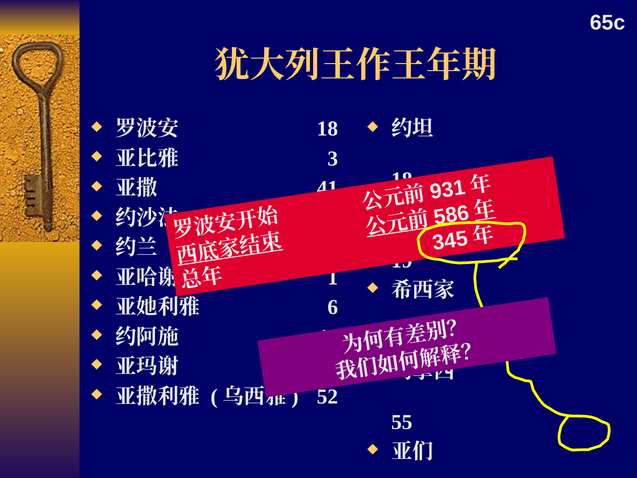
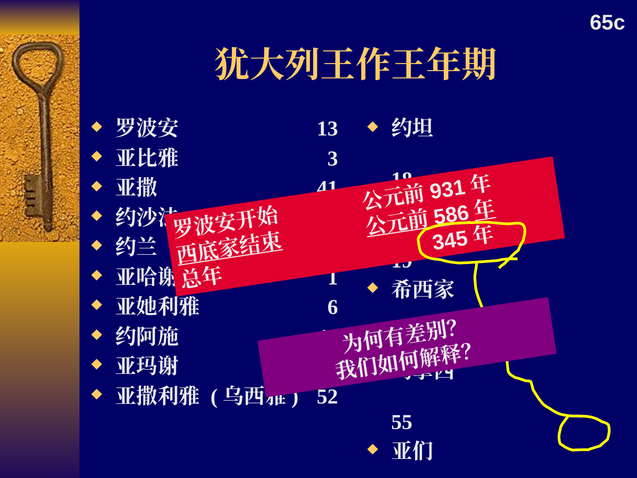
18 at (327, 129): 18 -> 13
